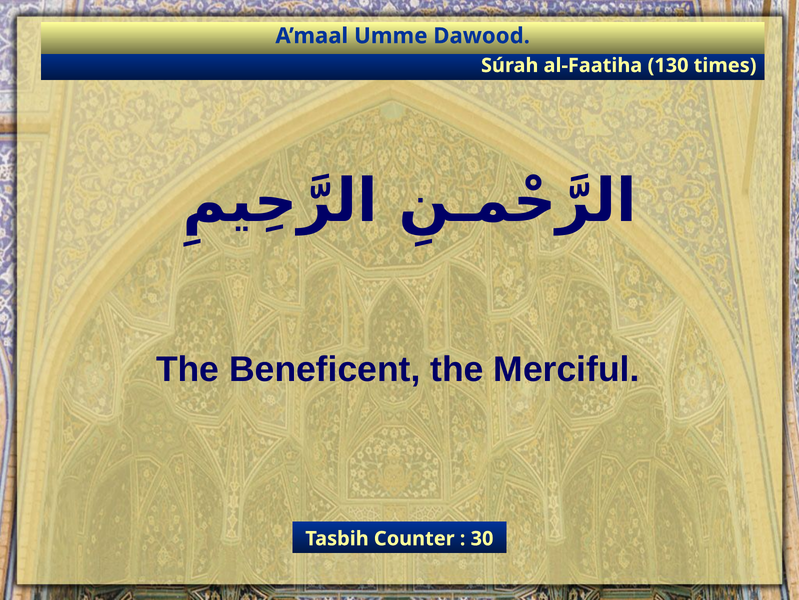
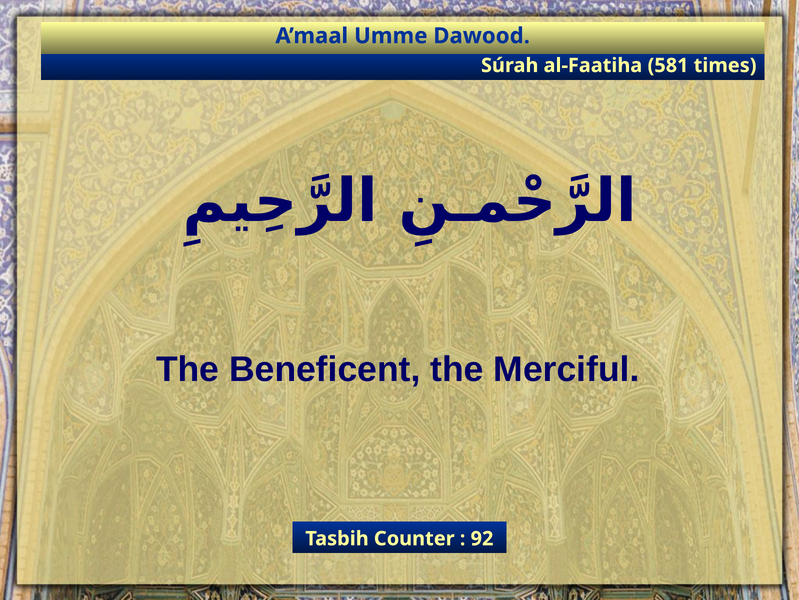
130: 130 -> 581
30: 30 -> 92
